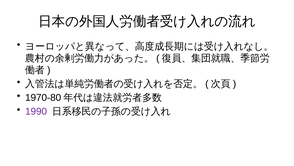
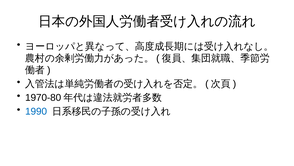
1990 colour: purple -> blue
